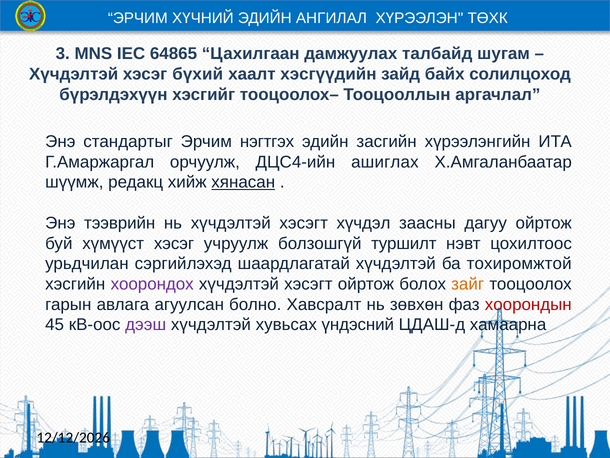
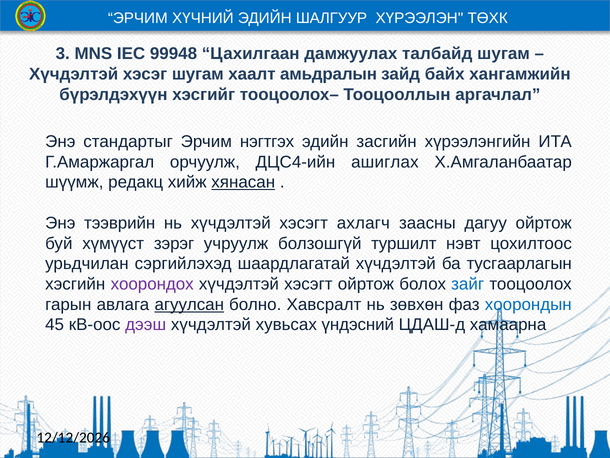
АНГИЛАЛ: АНГИЛАЛ -> ШАЛГУУР
64865: 64865 -> 99948
хэсэг бүхий: бүхий -> шугам
хэсгүүдийн: хэсгүүдийн -> амьдралын
солилцоход: солилцоход -> хангамжийн
хүчдэл: хүчдэл -> ахлагч
хүмүүст хэсэг: хэсэг -> зэрэг
тохиромжтой: тохиромжтой -> тусгаарлагын
зайг colour: orange -> blue
агуулсан underline: none -> present
хоорондын colour: red -> blue
